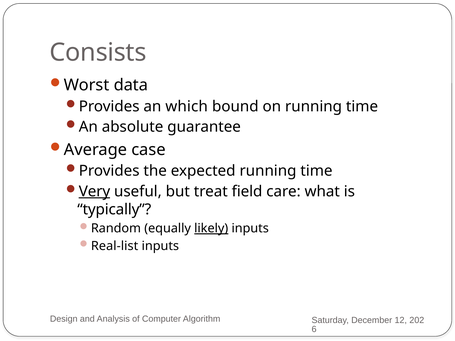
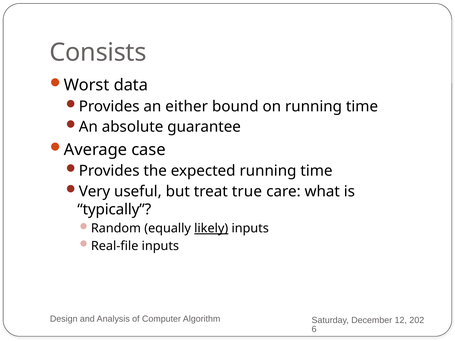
which: which -> either
Very underline: present -> none
field: field -> true
Real-list: Real-list -> Real-file
